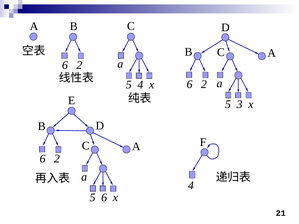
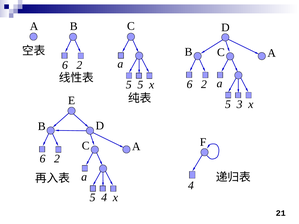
5 4: 4 -> 5
5 6: 6 -> 4
